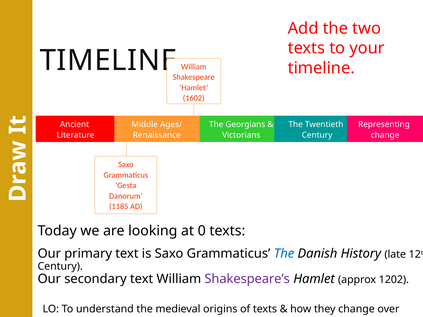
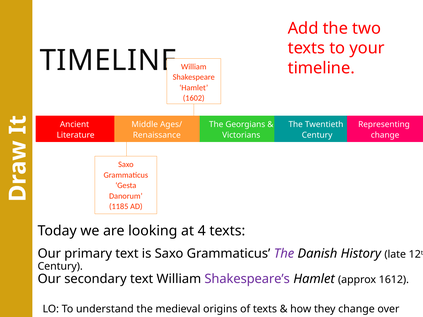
0: 0 -> 4
The at (284, 254) colour: blue -> purple
1202: 1202 -> 1612
